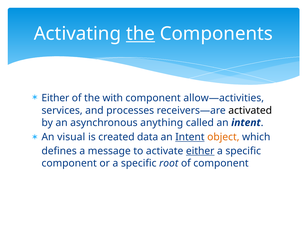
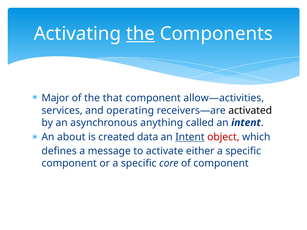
Either at (55, 98): Either -> Major
with: with -> that
processes: processes -> operating
visual: visual -> about
object colour: orange -> red
either at (200, 151) underline: present -> none
root: root -> core
